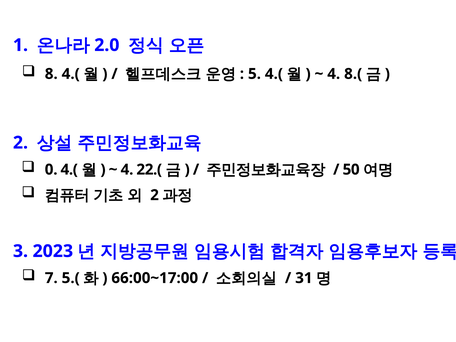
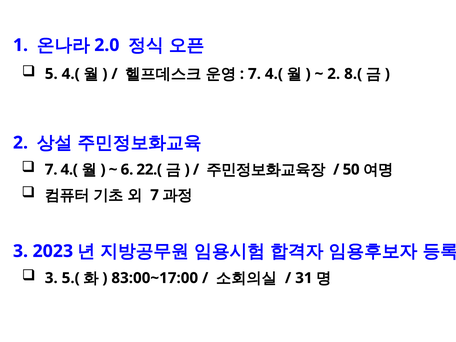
8: 8 -> 5
5 at (254, 74): 5 -> 7
4 at (334, 74): 4 -> 2
0 at (51, 170): 0 -> 7
4 at (127, 170): 4 -> 6
2 at (155, 195): 2 -> 7
7 at (51, 278): 7 -> 3
66:00~17:00: 66:00~17:00 -> 83:00~17:00
